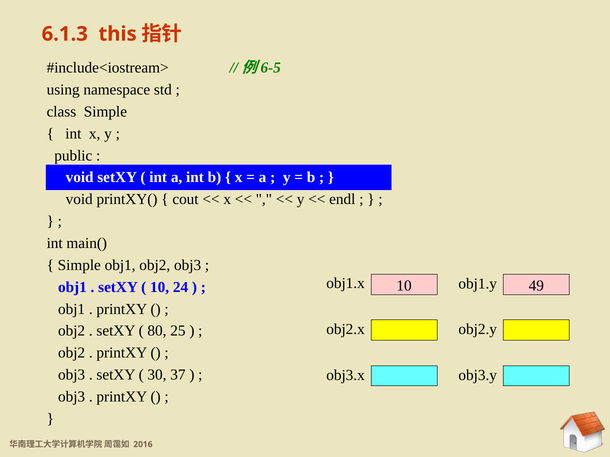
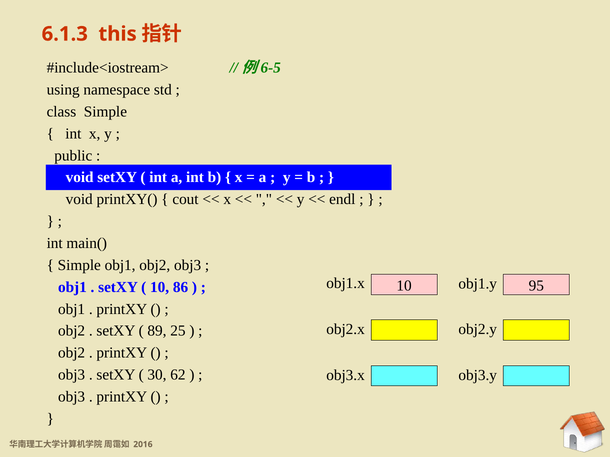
49: 49 -> 95
24: 24 -> 86
80: 80 -> 89
37: 37 -> 62
